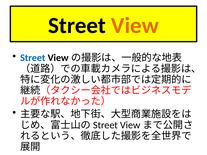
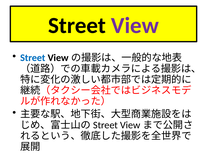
View colour: orange -> purple
